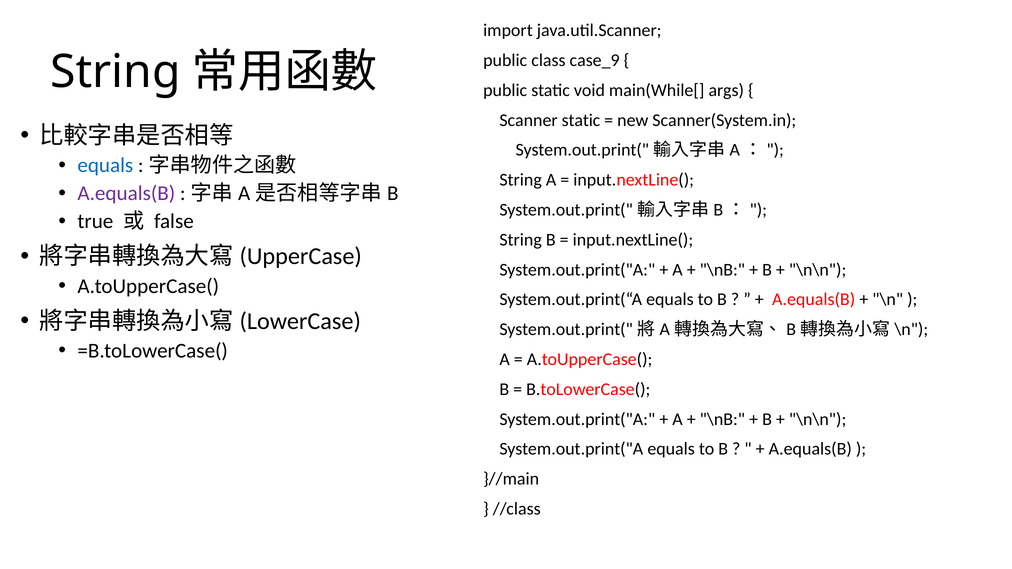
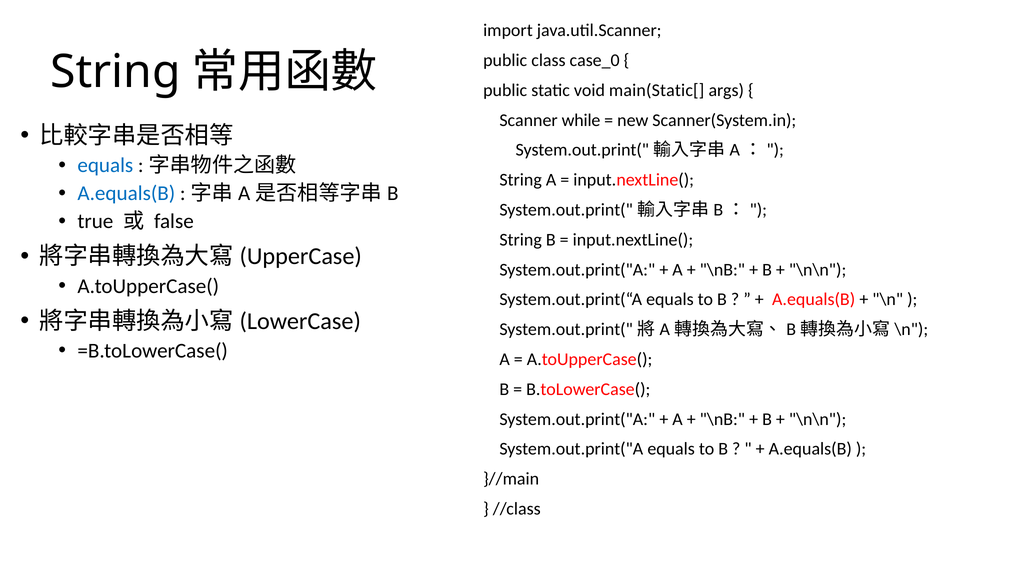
case_9: case_9 -> case_0
main(While[: main(While[ -> main(Static[
Scanner static: static -> while
A.equals(B at (126, 193) colour: purple -> blue
